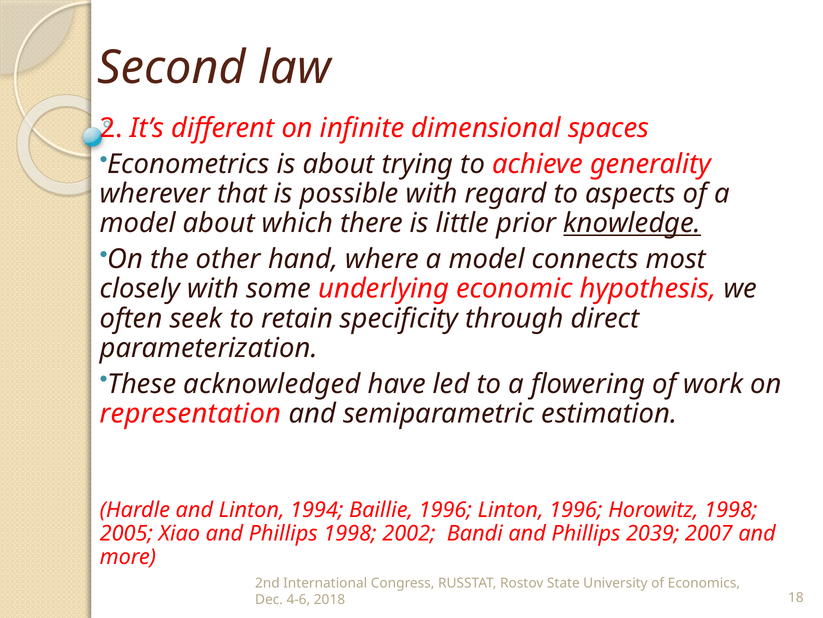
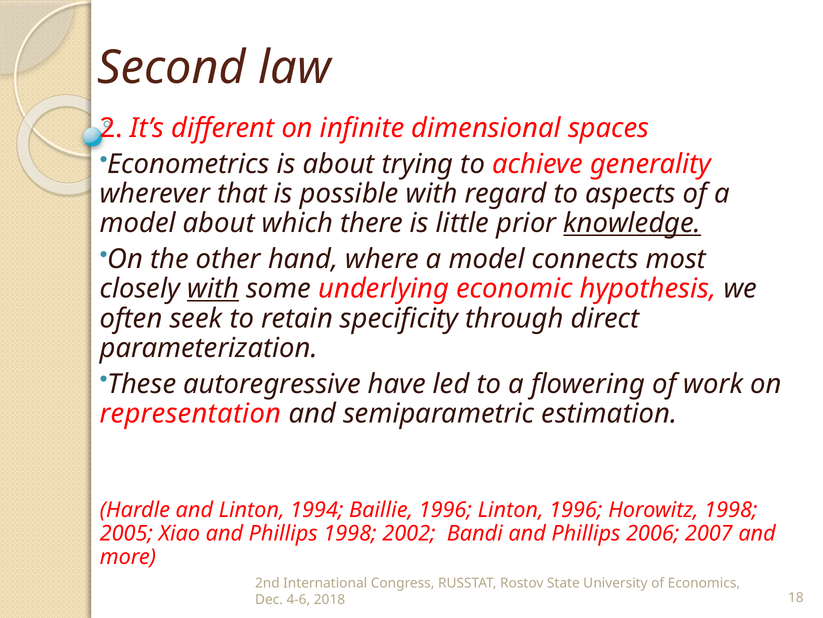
with at (213, 289) underline: none -> present
acknowledged: acknowledged -> autoregressive
2039: 2039 -> 2006
